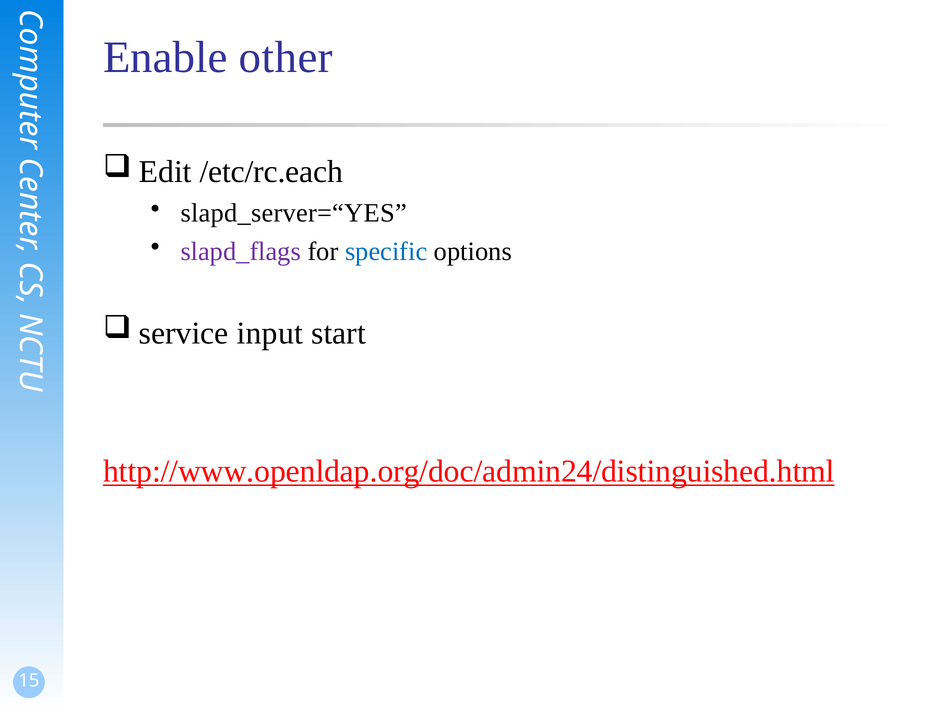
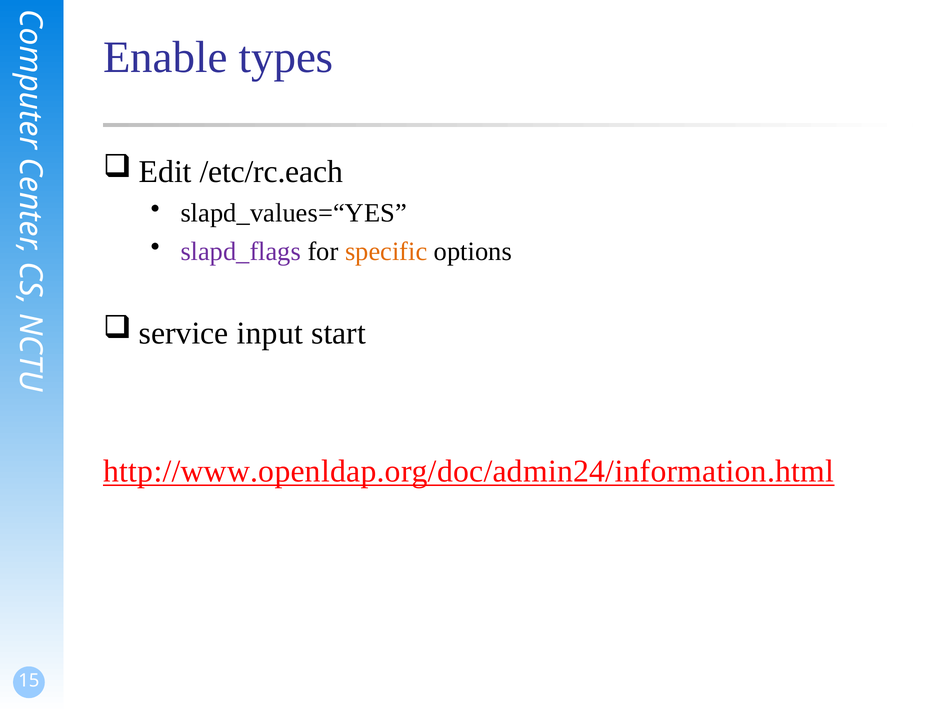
other: other -> types
slapd_server=“YES: slapd_server=“YES -> slapd_values=“YES
specific colour: blue -> orange
http://www.openldap.org/doc/admin24/distinguished.html: http://www.openldap.org/doc/admin24/distinguished.html -> http://www.openldap.org/doc/admin24/information.html
